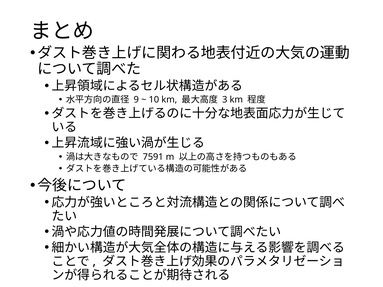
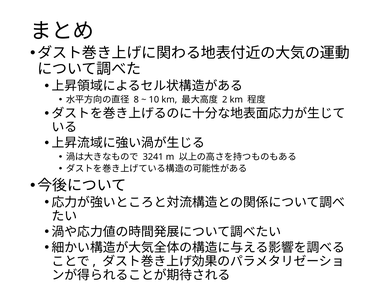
9: 9 -> 8
3: 3 -> 2
7591: 7591 -> 3241
